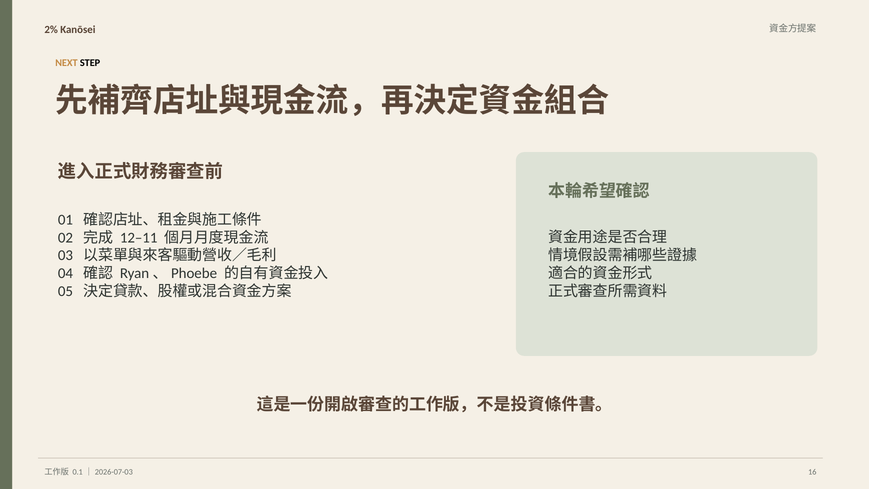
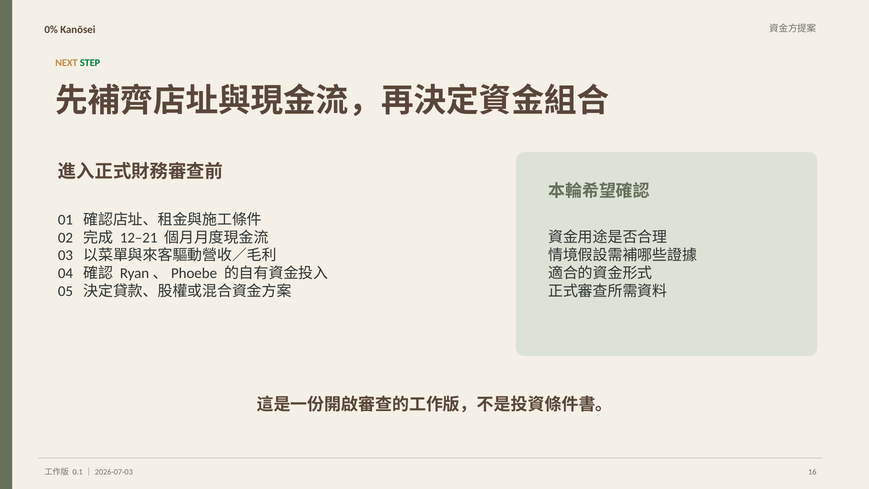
2%: 2% -> 0%
STEP colour: black -> green
12–11: 12–11 -> 12–21
